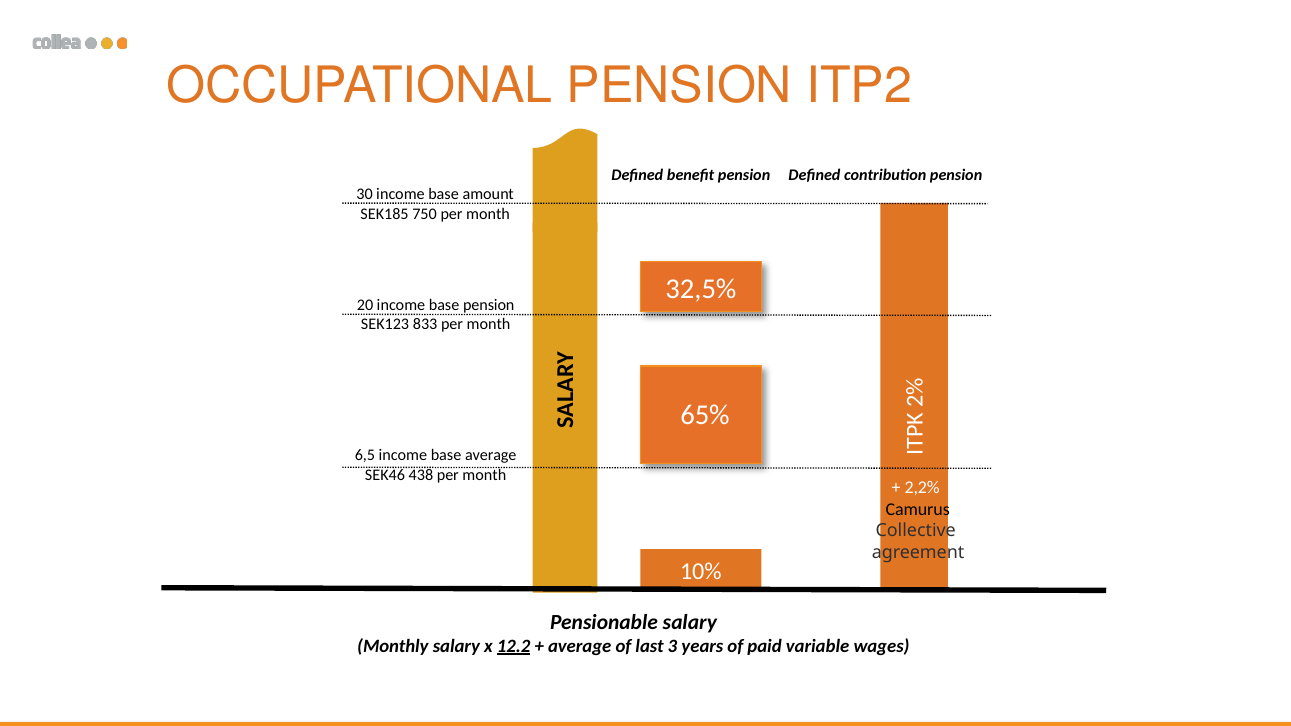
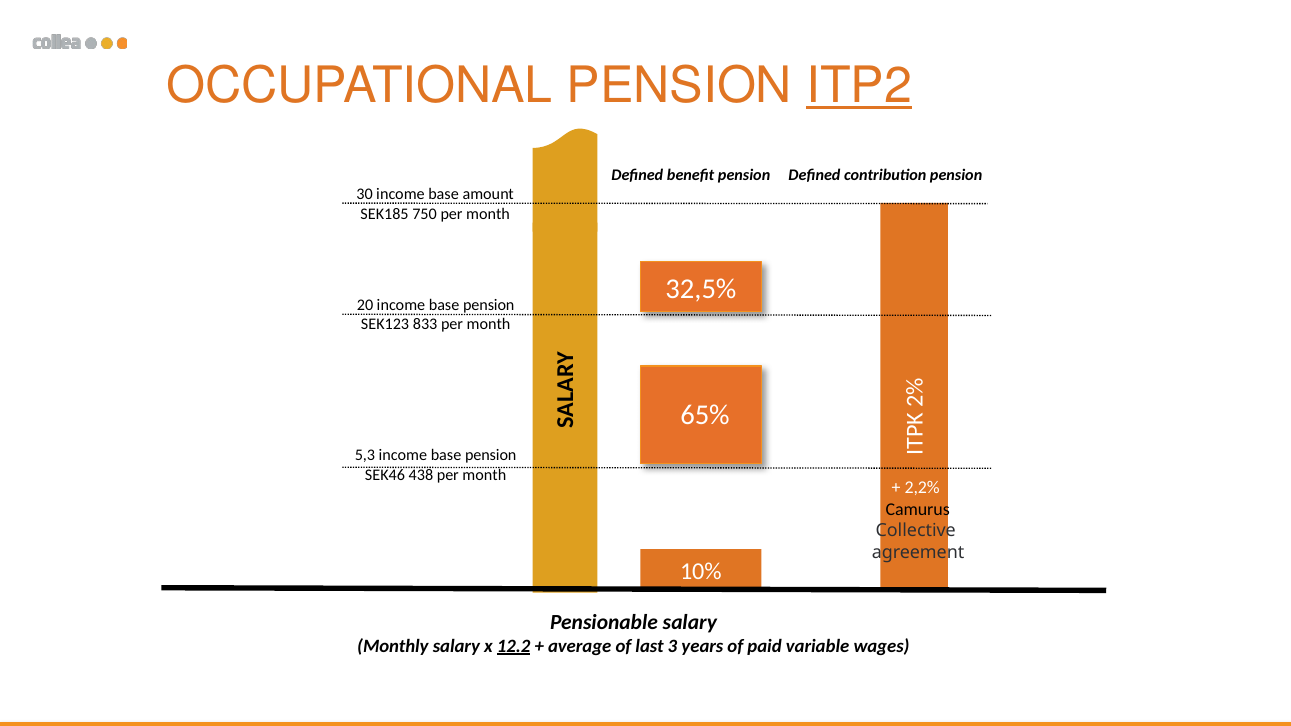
ITP2 underline: none -> present
6,5: 6,5 -> 5,3
average at (491, 456): average -> pension
